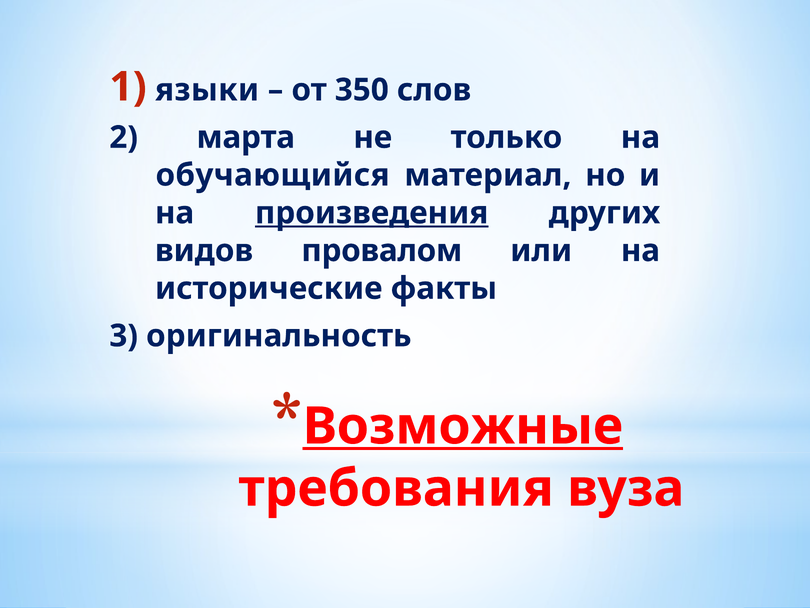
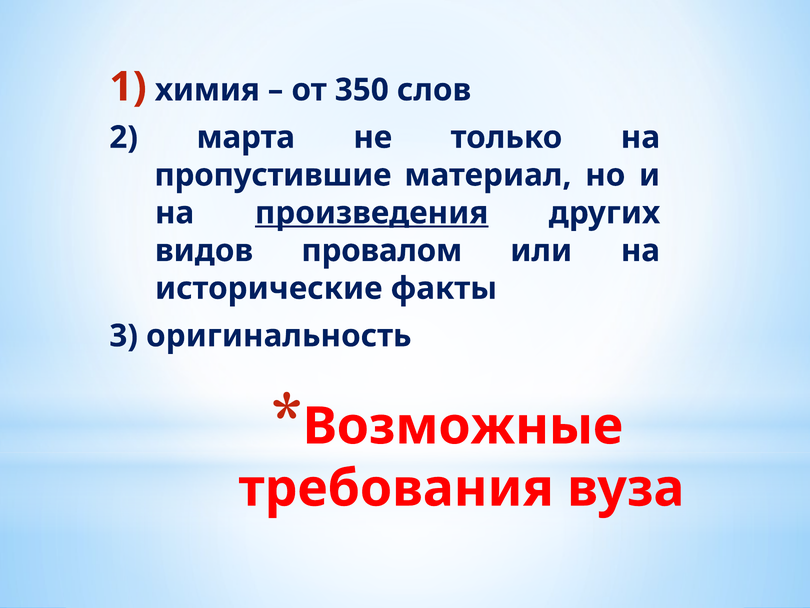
языки: языки -> химия
обучающийся: обучающийся -> пропустившие
Возможные underline: present -> none
